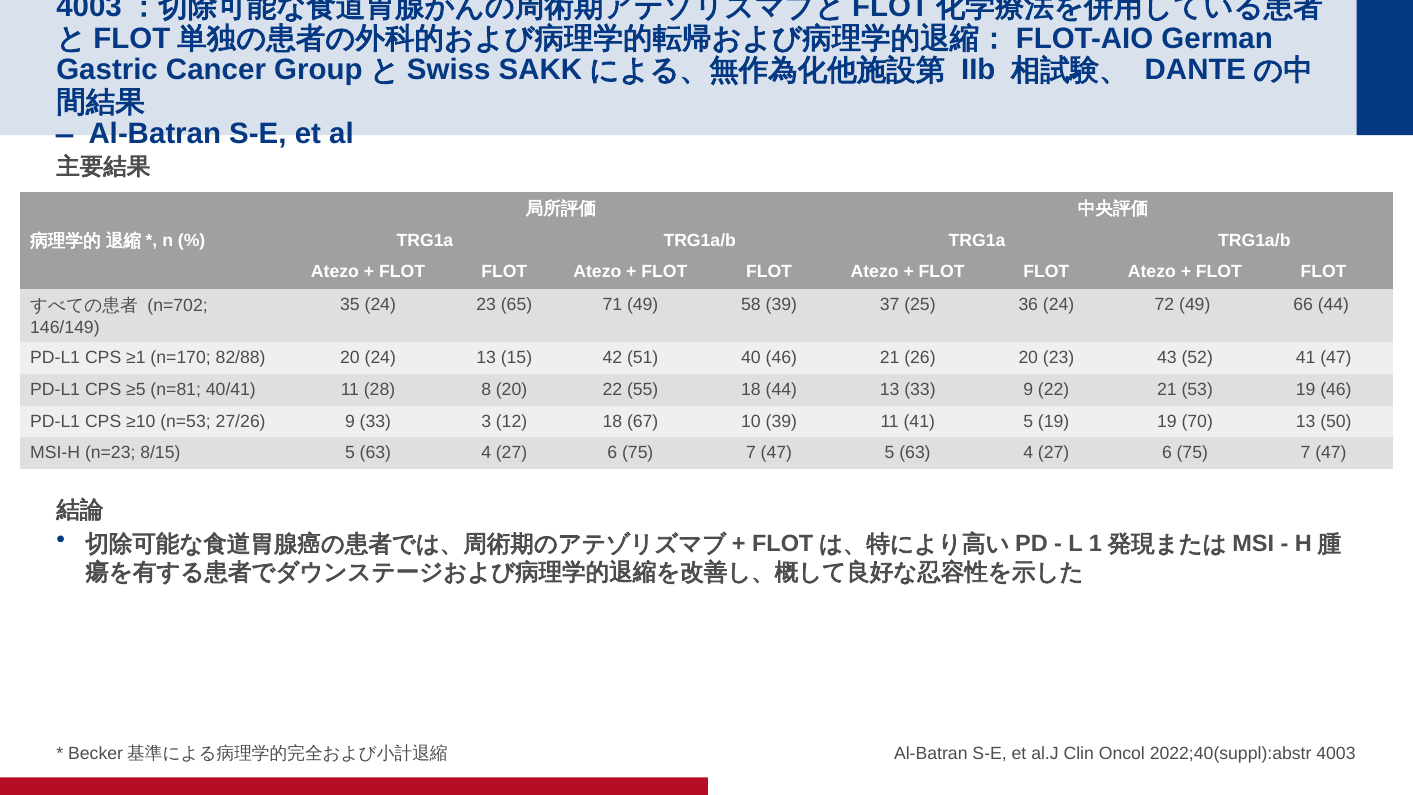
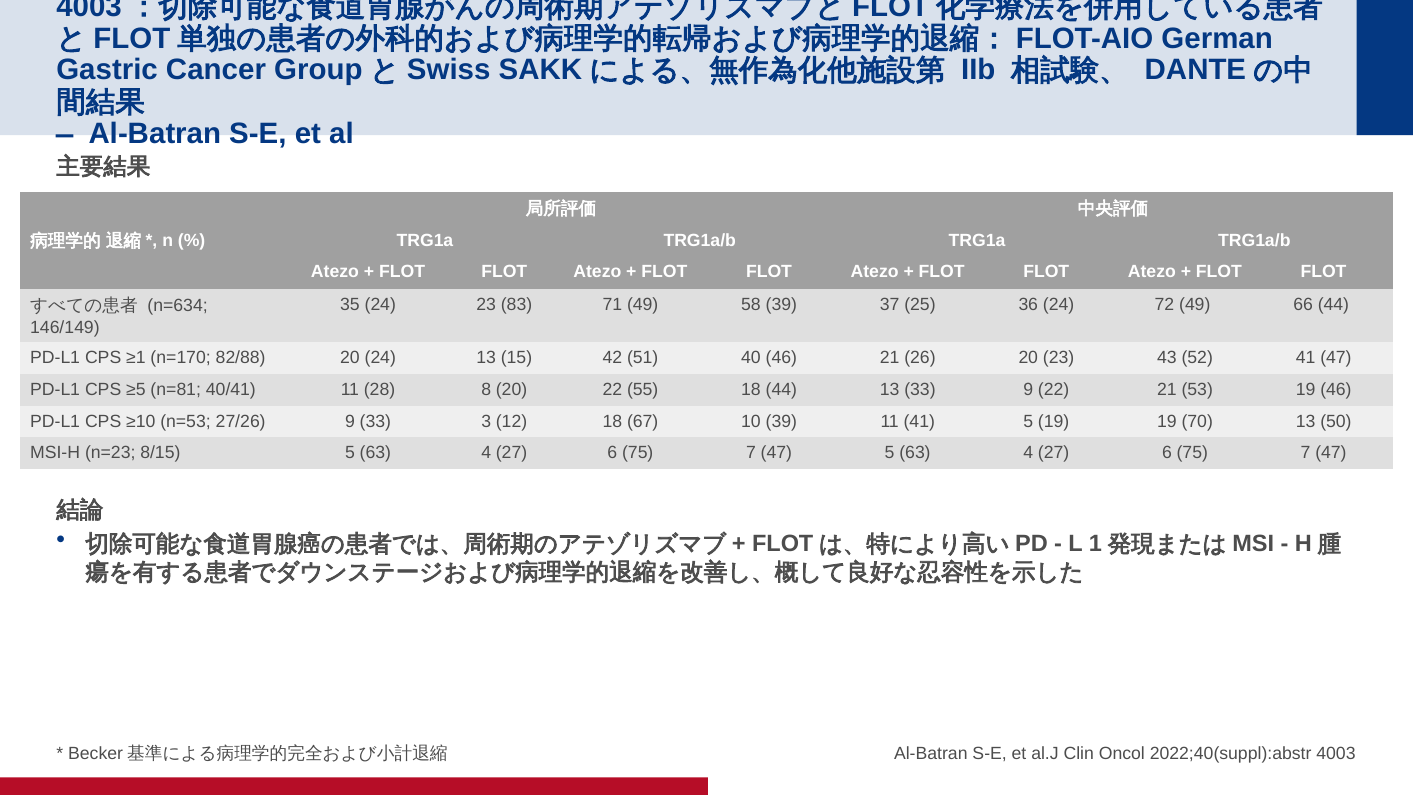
65: 65 -> 83
n=702: n=702 -> n=634
